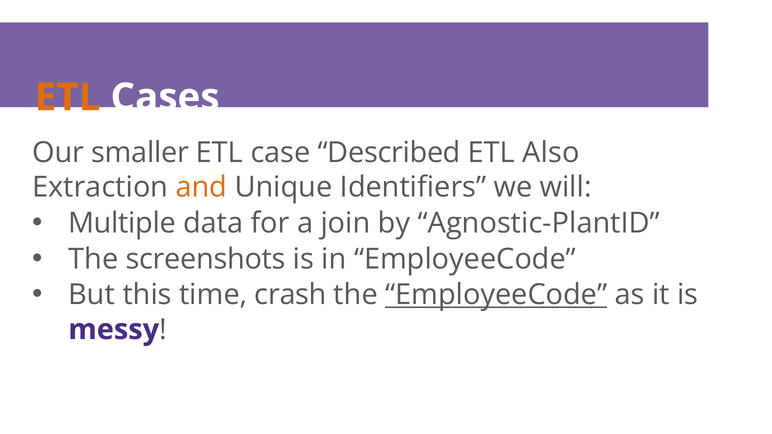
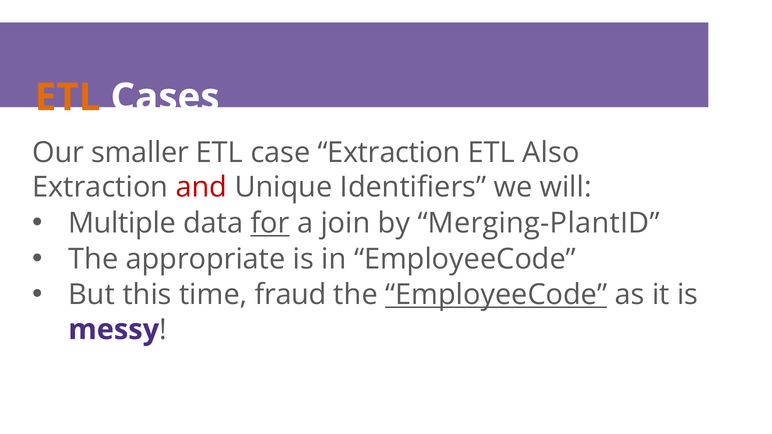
case Described: Described -> Extraction
and colour: orange -> red
for underline: none -> present
Agnostic-PlantID: Agnostic-PlantID -> Merging-PlantID
screenshots: screenshots -> appropriate
crash: crash -> fraud
